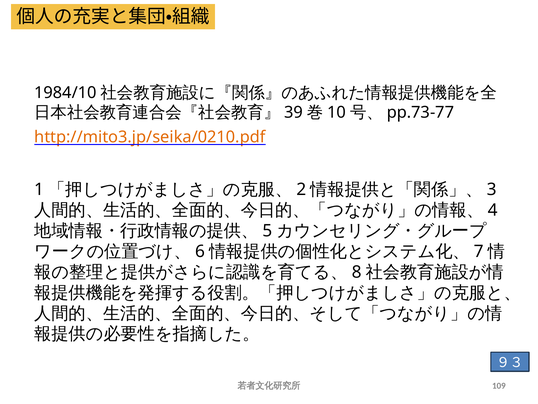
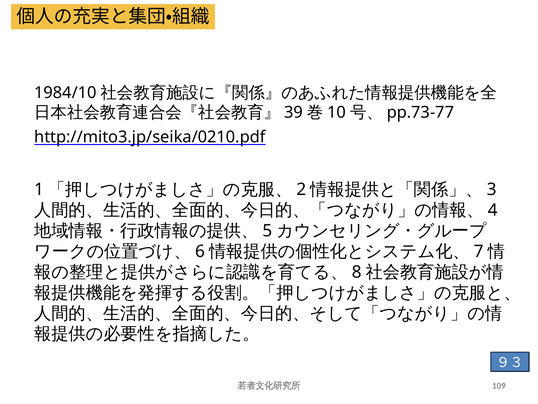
http://mito3.jp/seika/0210.pdf colour: orange -> black
